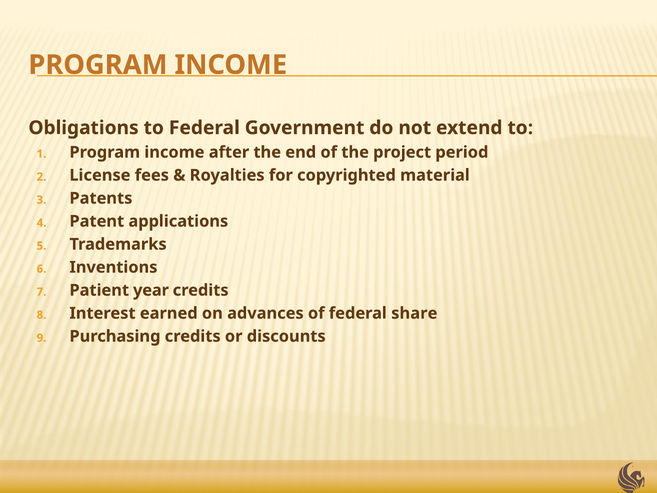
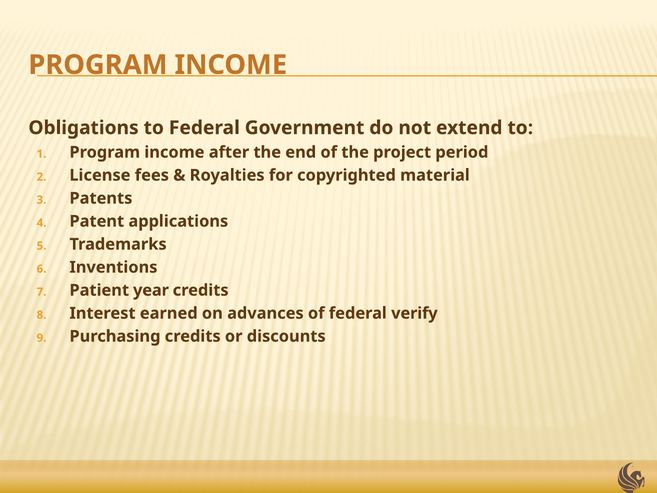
share: share -> verify
